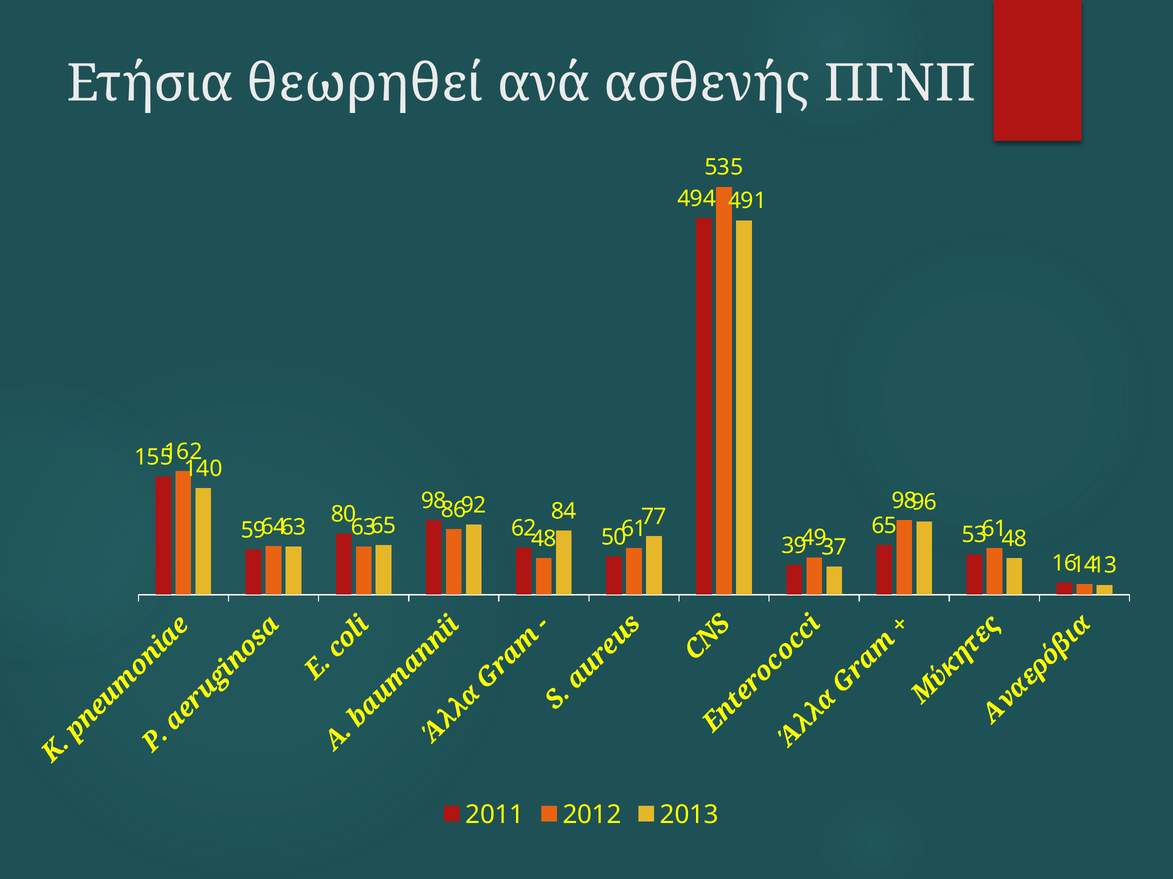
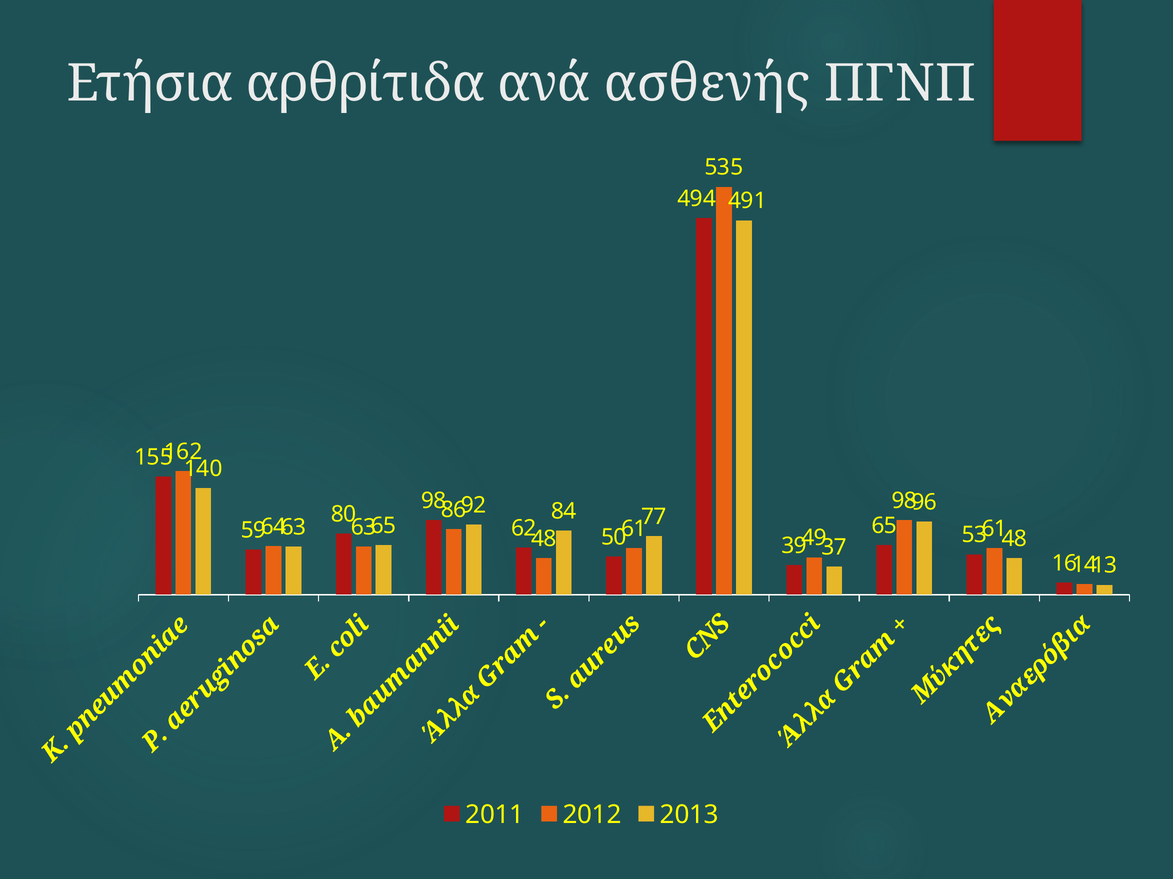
θεωρηθεί: θεωρηθεί -> αρθρίτιδα
